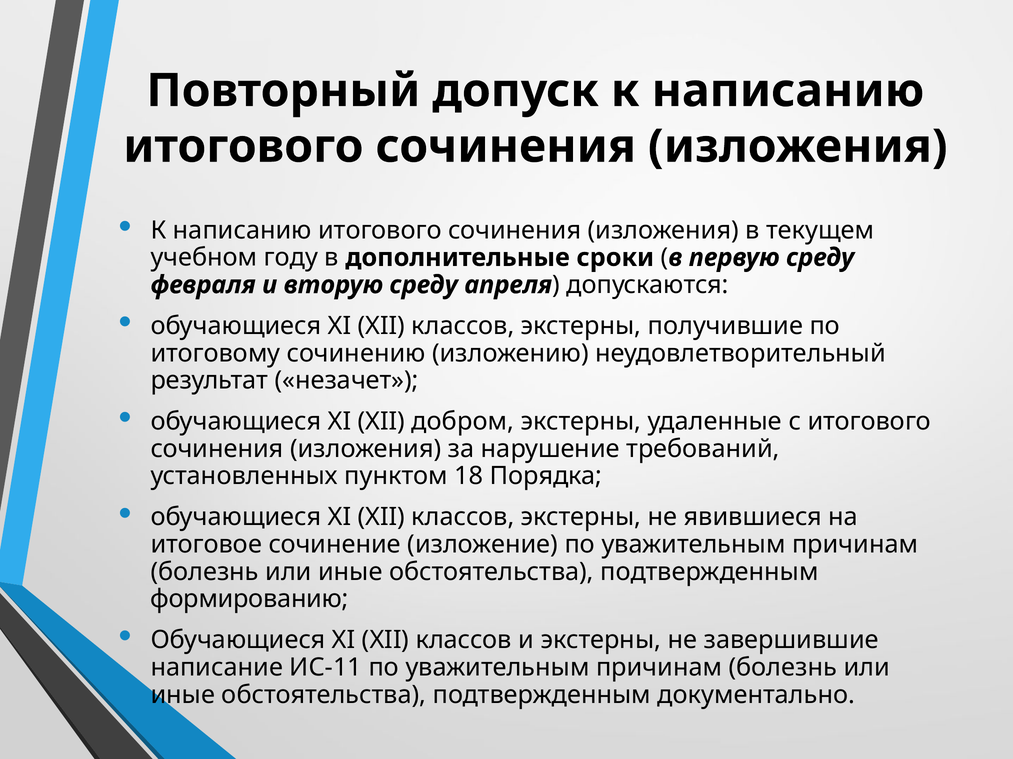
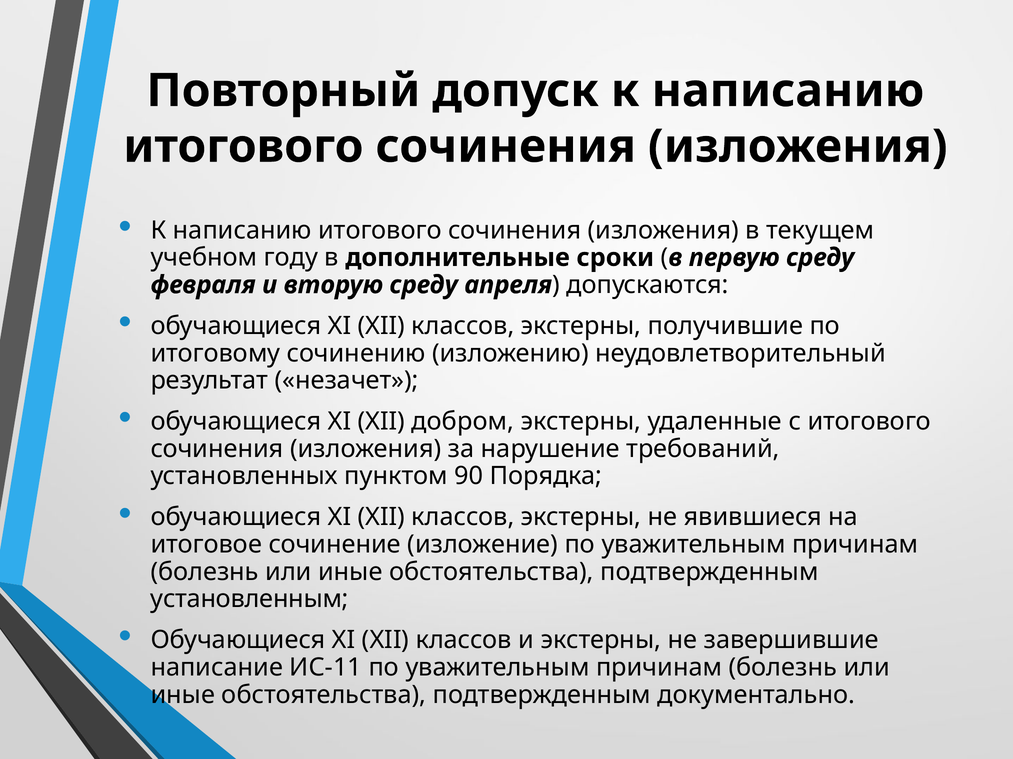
18: 18 -> 90
формированию: формированию -> установленным
